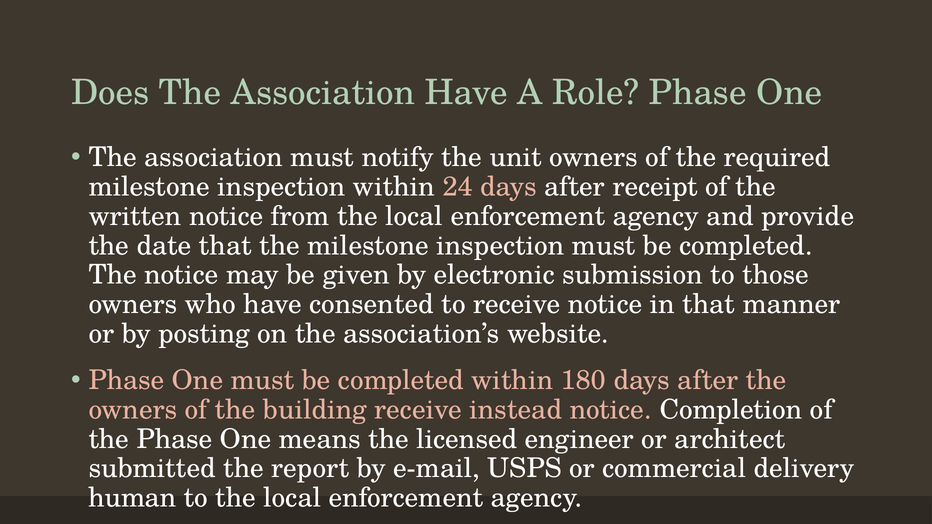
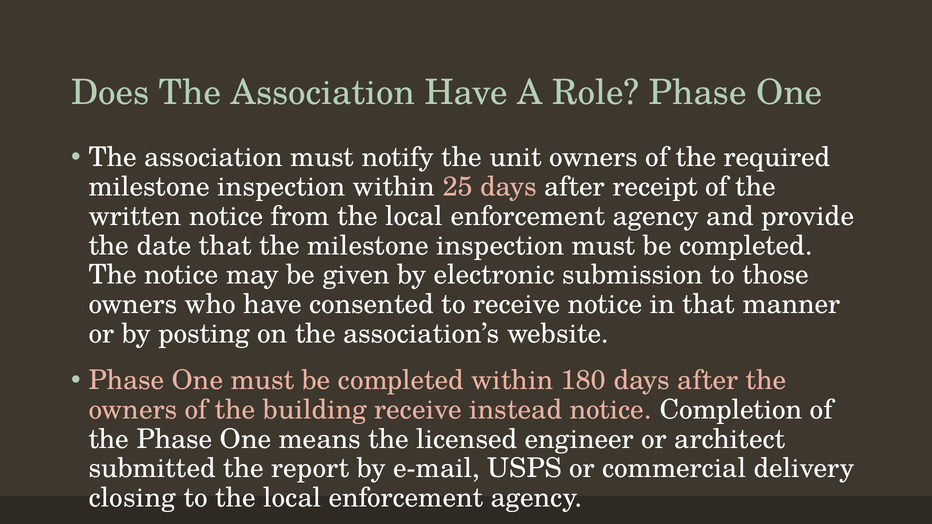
24: 24 -> 25
human: human -> closing
